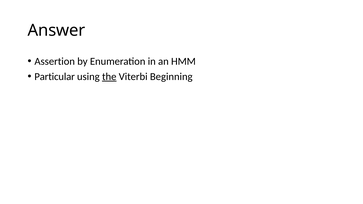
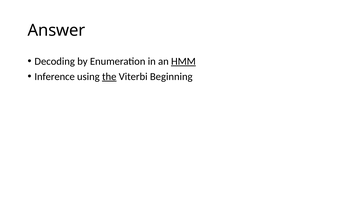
Assertion: Assertion -> Decoding
HMM underline: none -> present
Particular: Particular -> Inference
